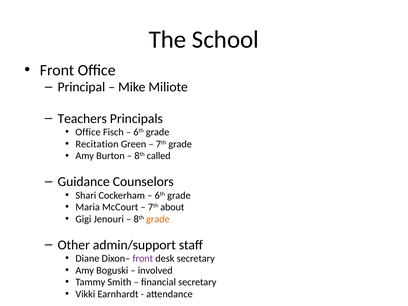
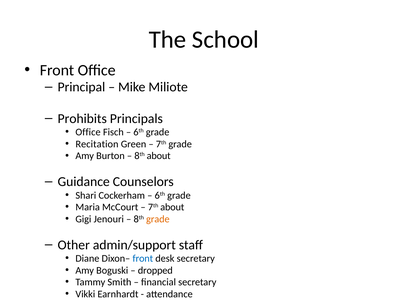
Teachers: Teachers -> Prohibits
8th called: called -> about
front at (143, 258) colour: purple -> blue
involved: involved -> dropped
